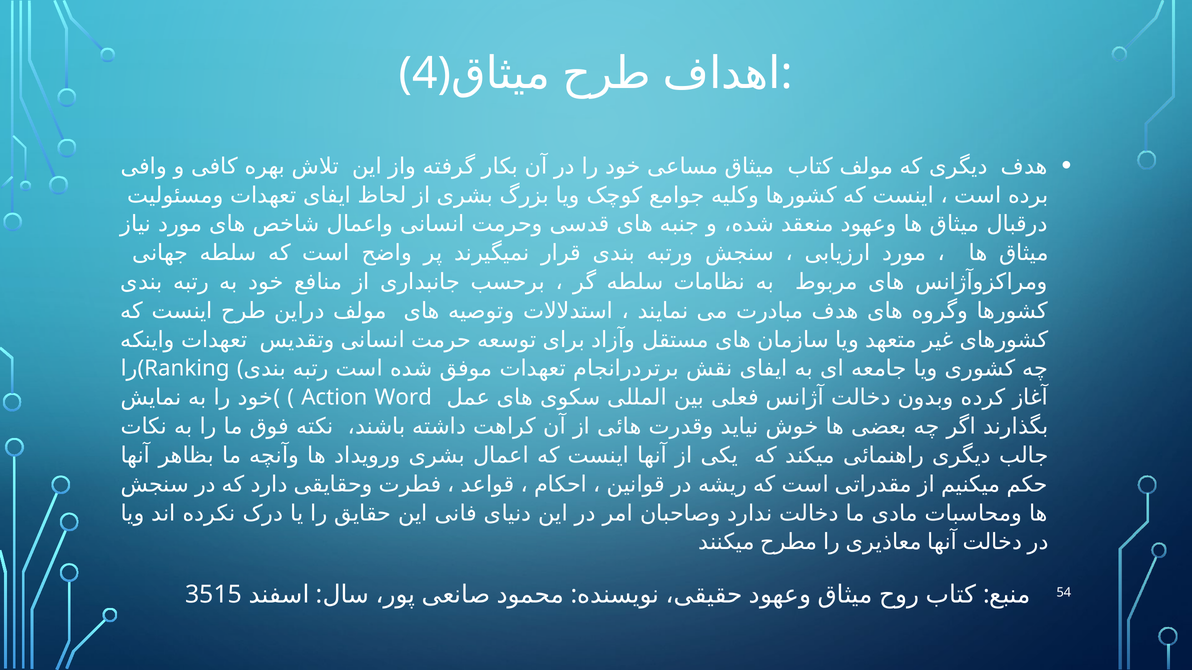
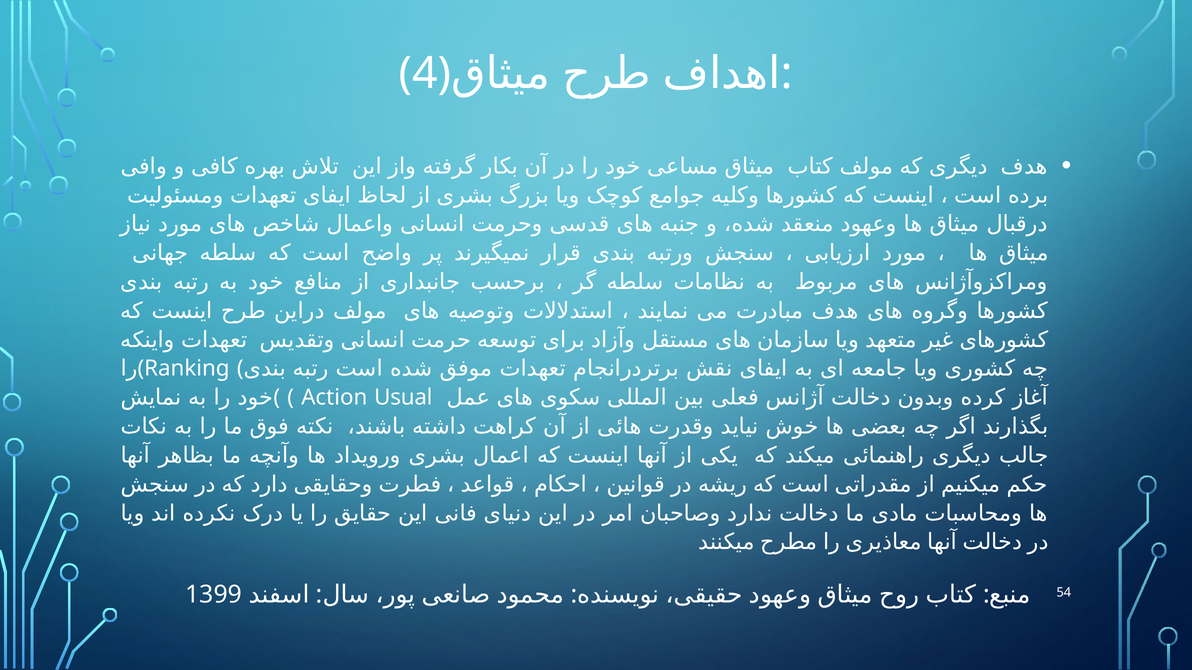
Word: Word -> Usual
3515: 3515 -> 1399
